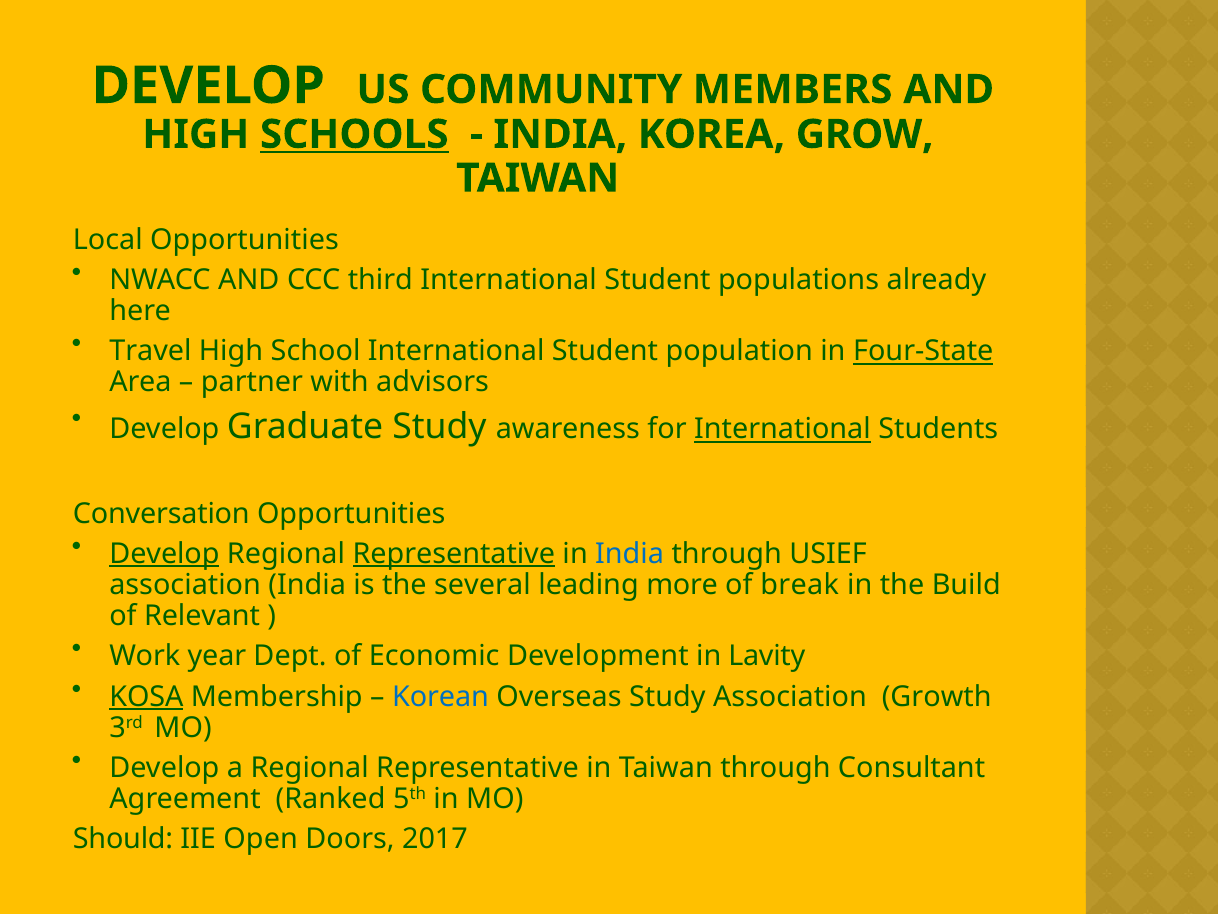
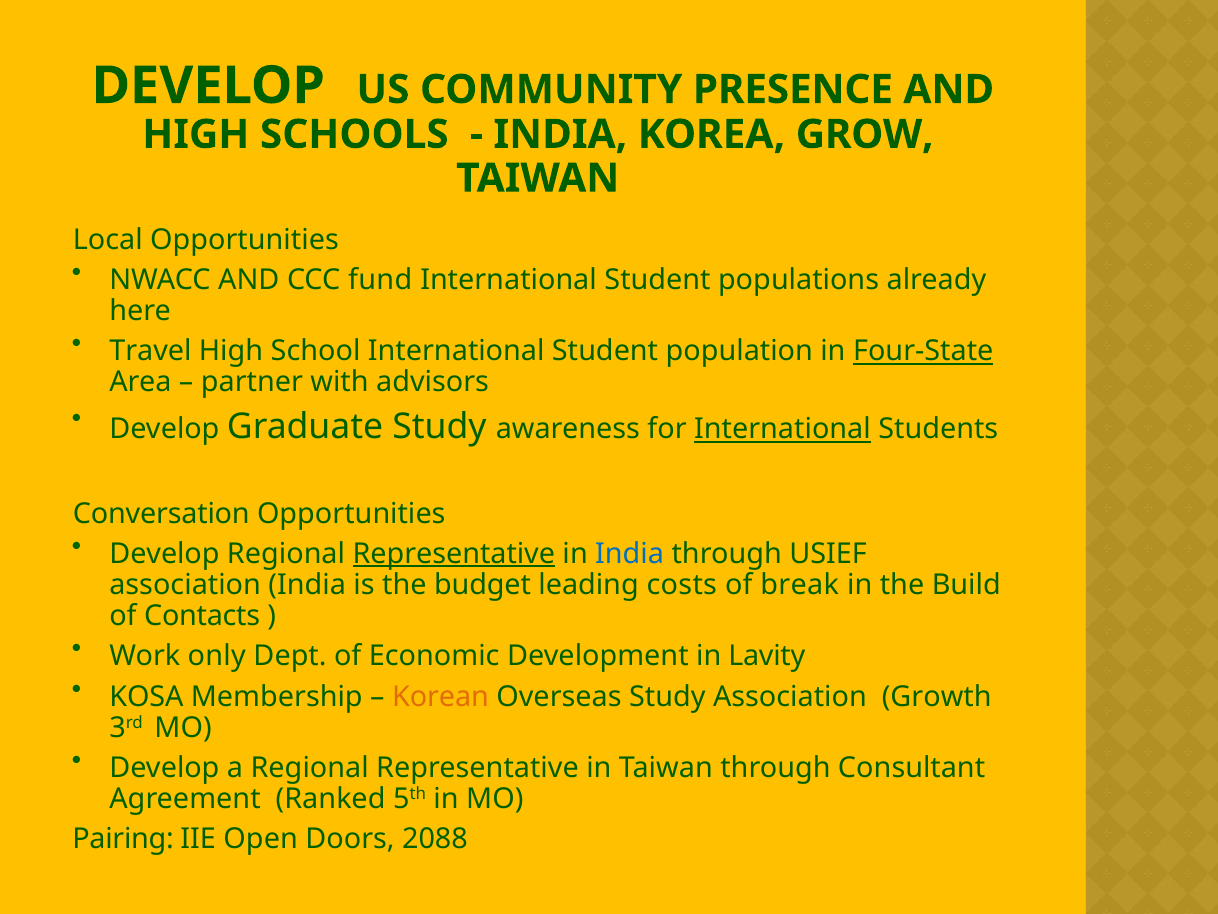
MEMBERS: MEMBERS -> PRESENCE
SCHOOLS underline: present -> none
third: third -> fund
Develop at (164, 554) underline: present -> none
several: several -> budget
more: more -> costs
Relevant: Relevant -> Contacts
year: year -> only
KOSA underline: present -> none
Korean colour: blue -> orange
Should: Should -> Pairing
2017: 2017 -> 2088
